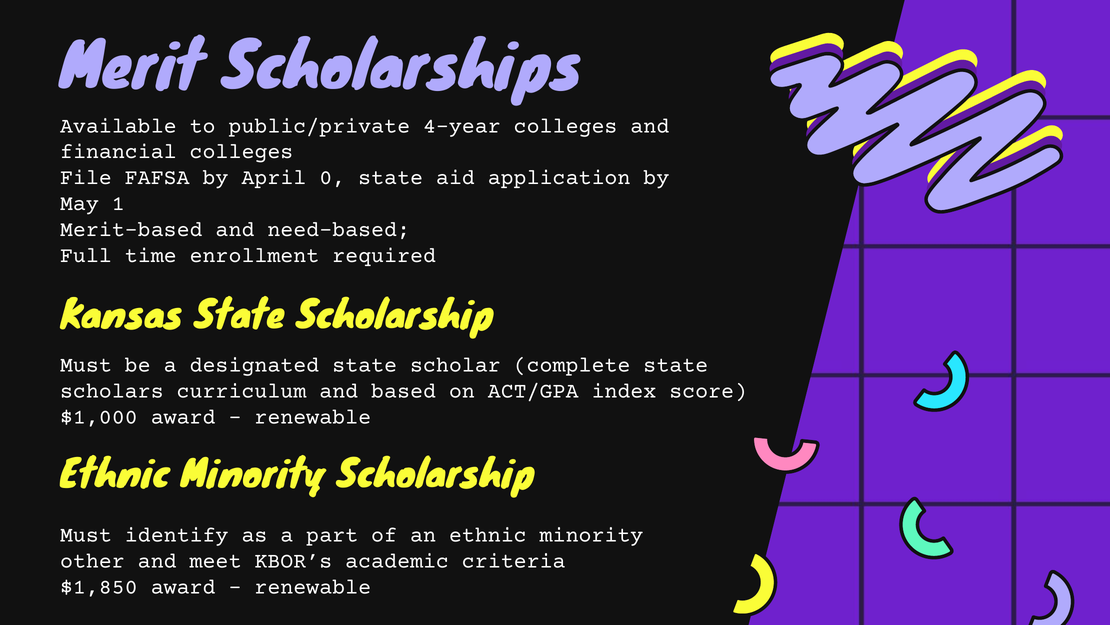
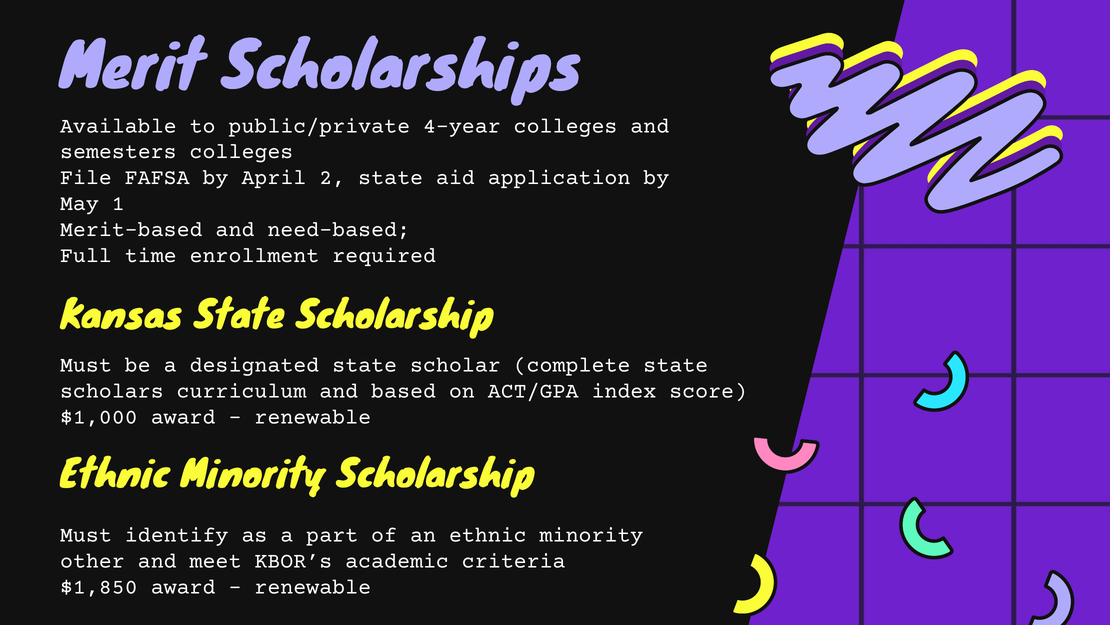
financial: financial -> semesters
0: 0 -> 2
